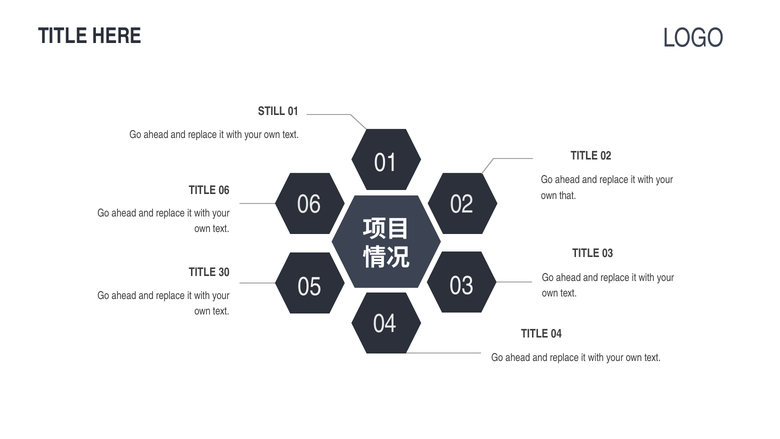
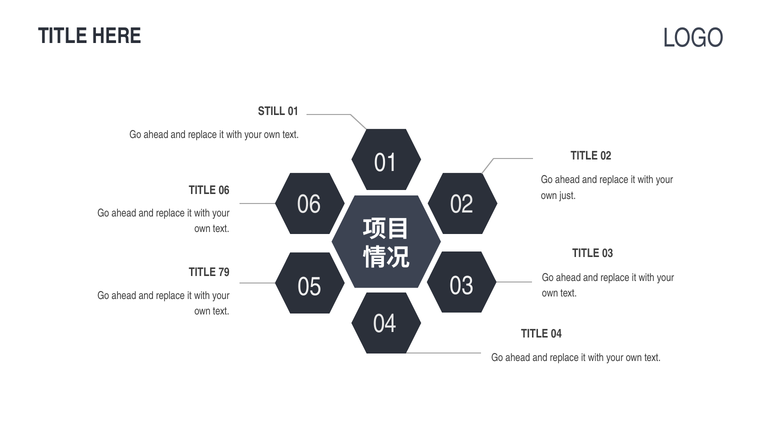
that: that -> just
30: 30 -> 79
